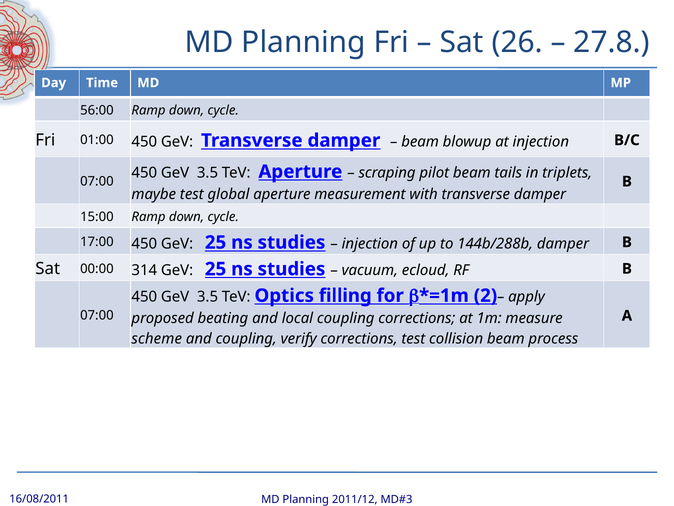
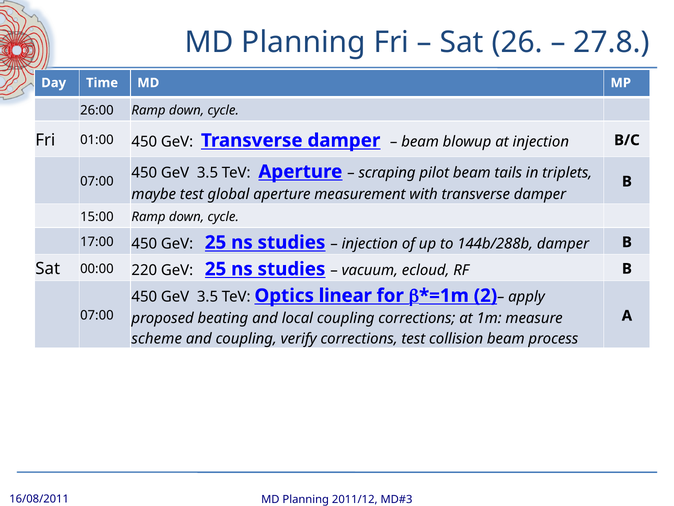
56:00: 56:00 -> 26:00
314: 314 -> 220
filling: filling -> linear
